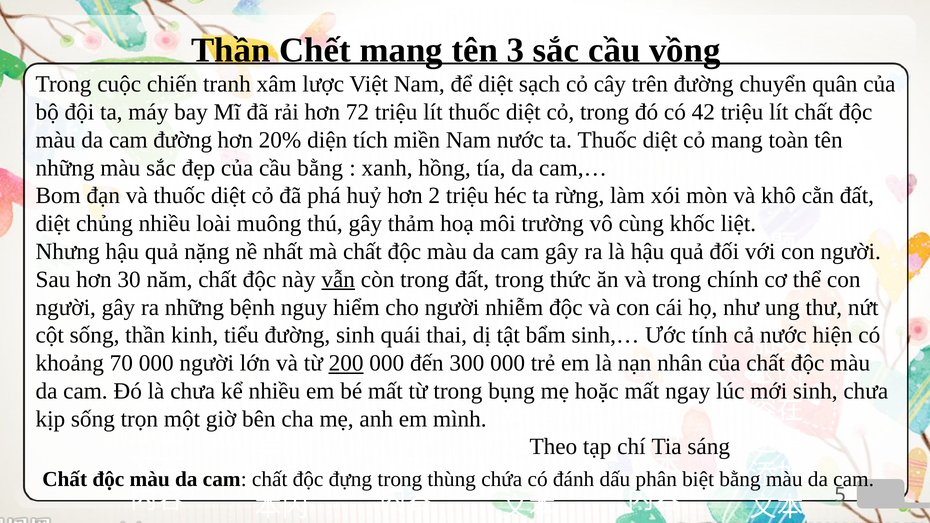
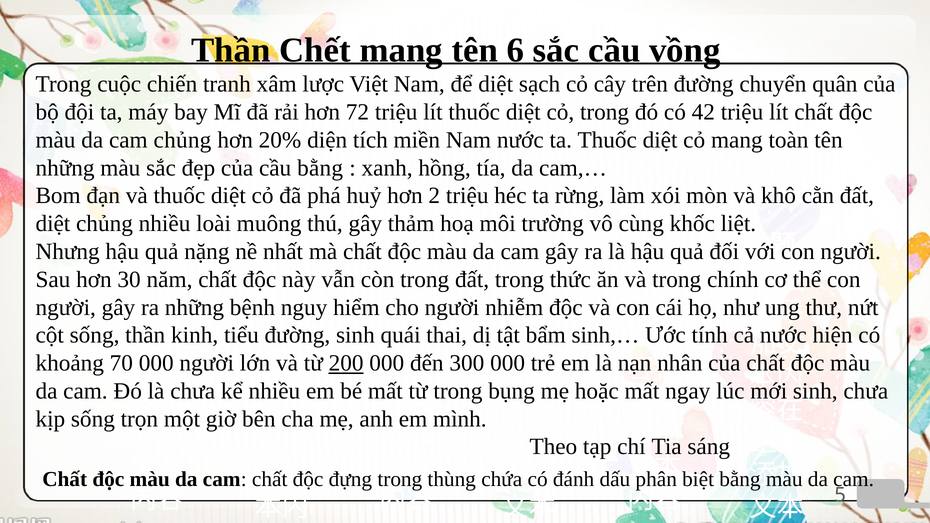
tên 3: 3 -> 6
cam đường: đường -> chủng
vẫn underline: present -> none
